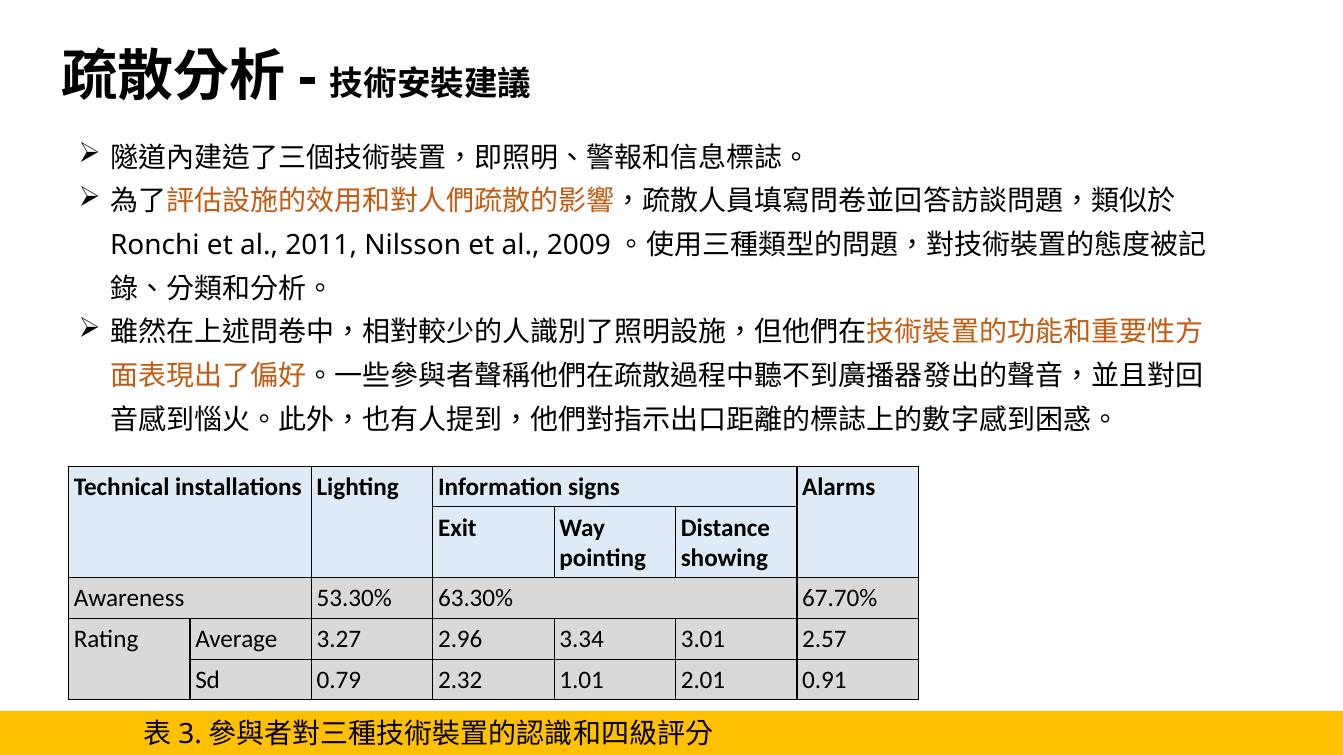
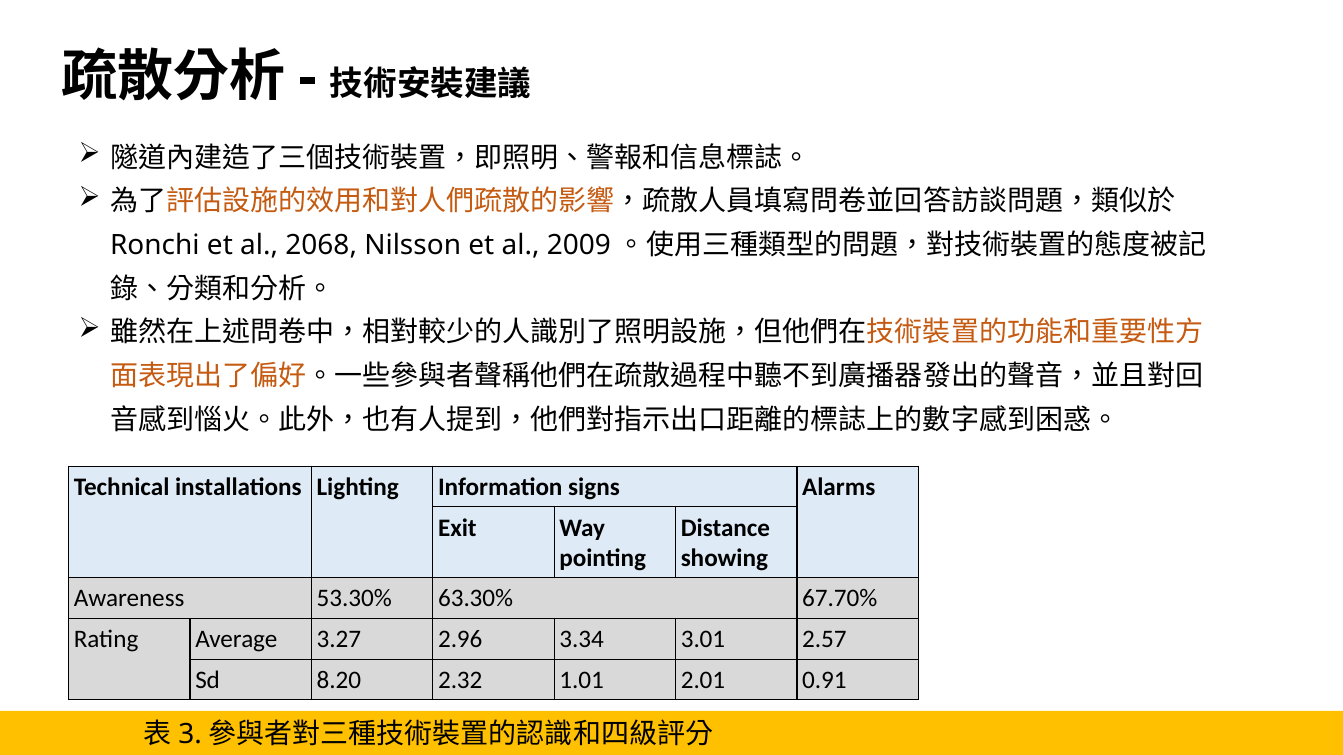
2011: 2011 -> 2068
0.79: 0.79 -> 8.20
